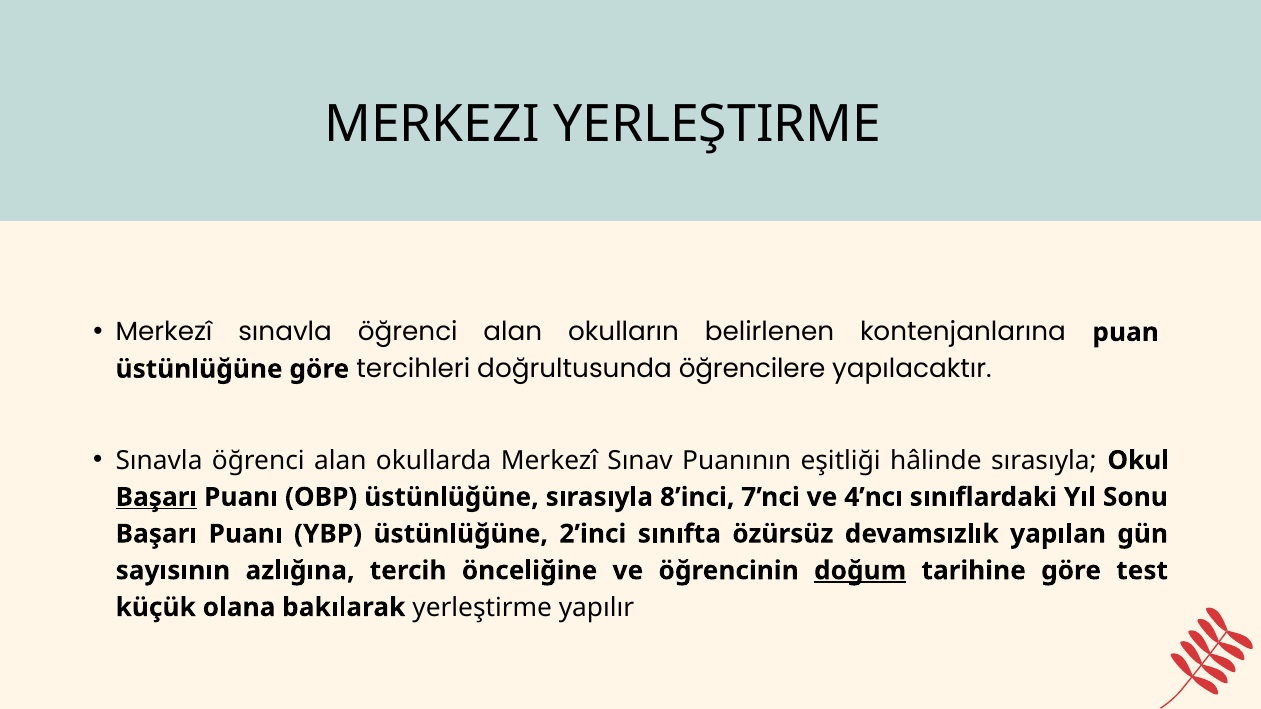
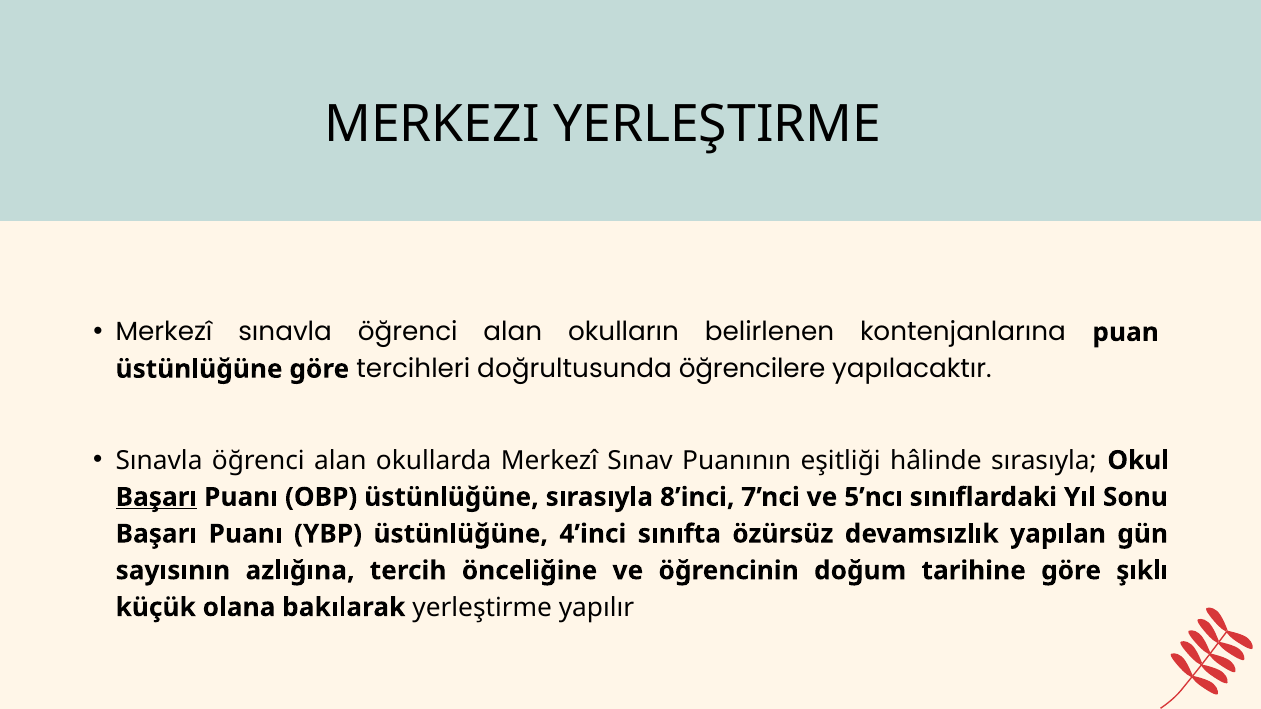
4’ncı: 4’ncı -> 5’ncı
2’inci: 2’inci -> 4’inci
doğum underline: present -> none
test: test -> şıklı
